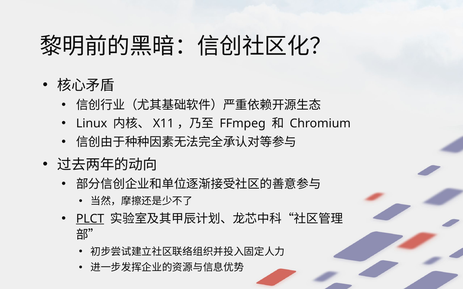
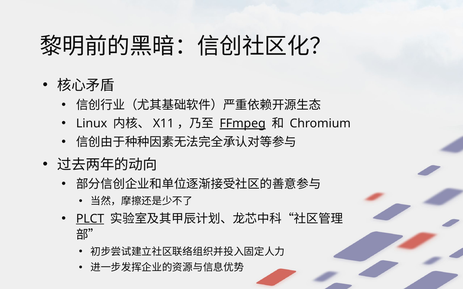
FFmpeg underline: none -> present
